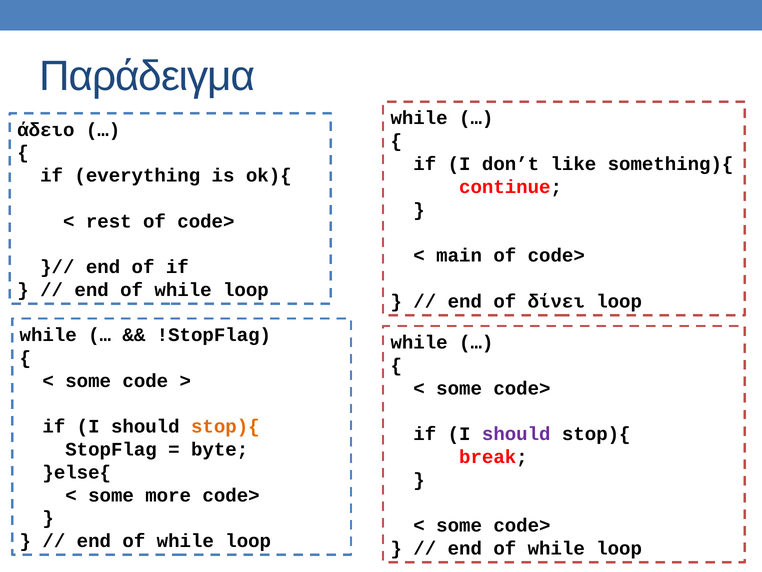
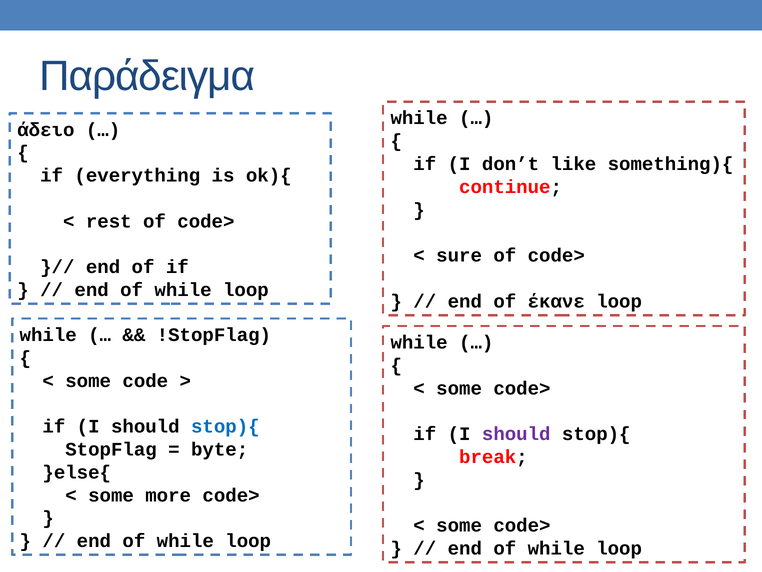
main: main -> sure
δίνει: δίνει -> έκανε
stop){ at (225, 426) colour: orange -> blue
